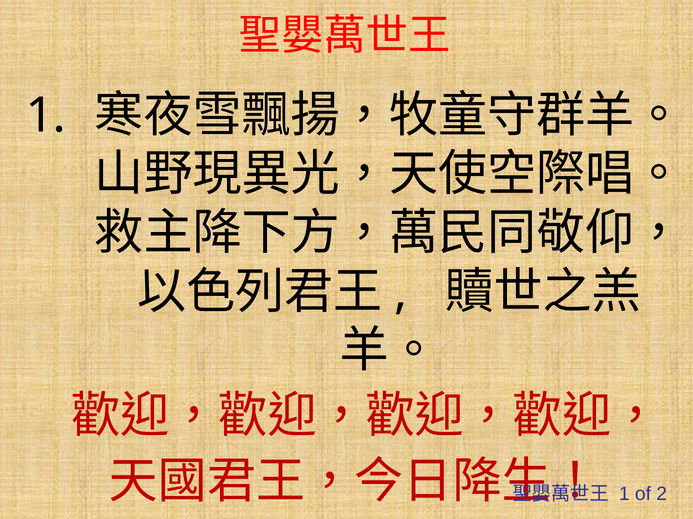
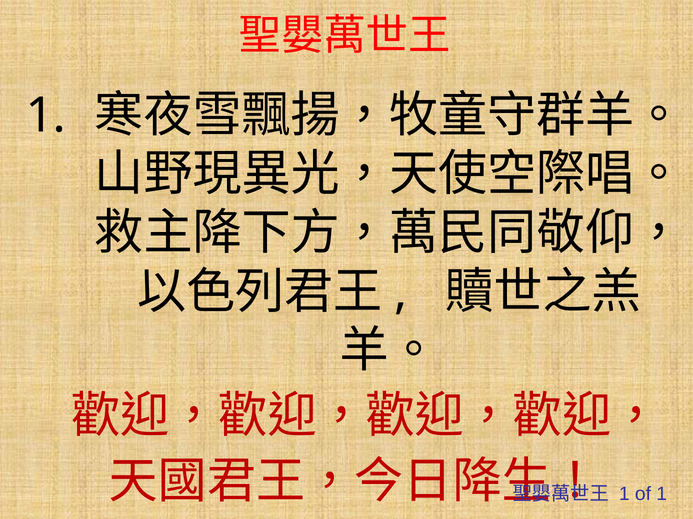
of 2: 2 -> 1
